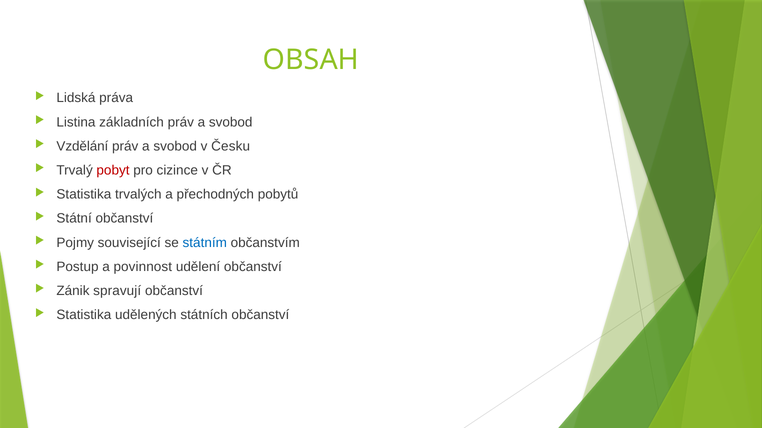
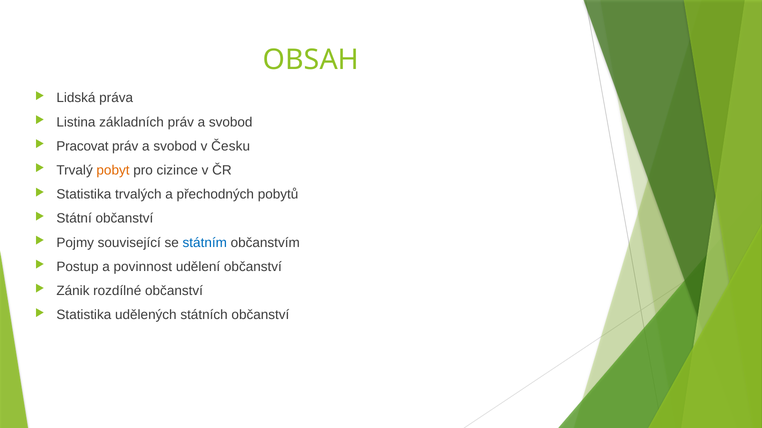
Vzdělání: Vzdělání -> Pracovat
pobyt colour: red -> orange
spravují: spravují -> rozdílné
